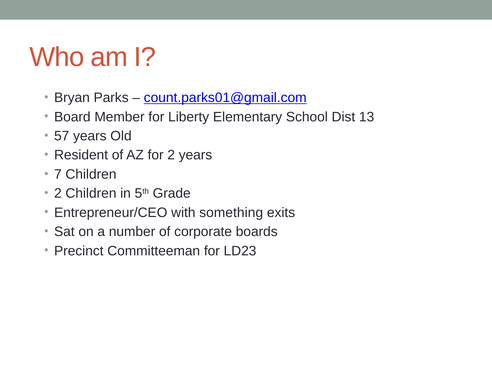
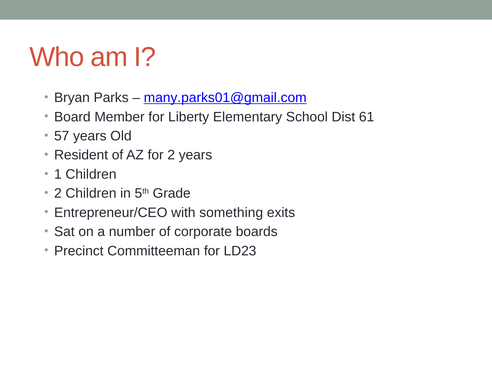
count.parks01@gmail.com: count.parks01@gmail.com -> many.parks01@gmail.com
13: 13 -> 61
7: 7 -> 1
